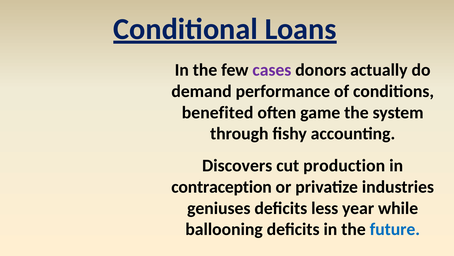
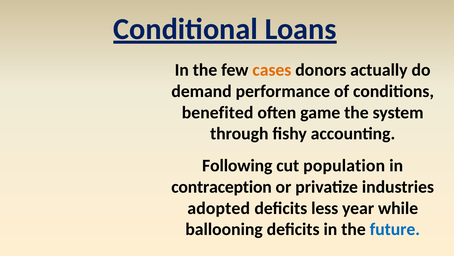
cases colour: purple -> orange
Discovers: Discovers -> Following
production: production -> population
geniuses: geniuses -> adopted
